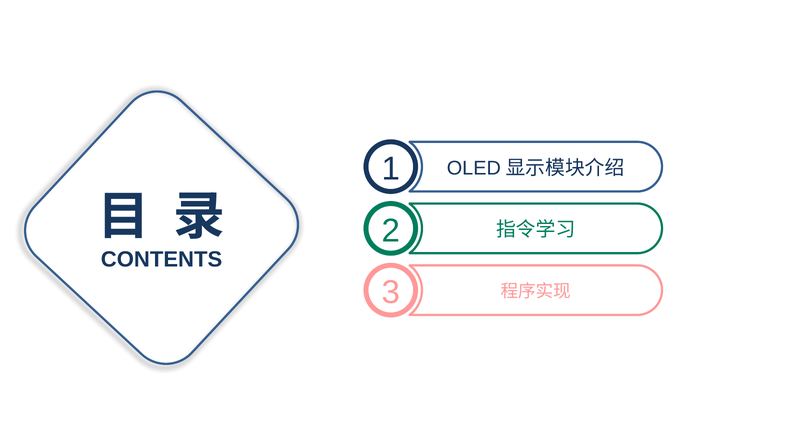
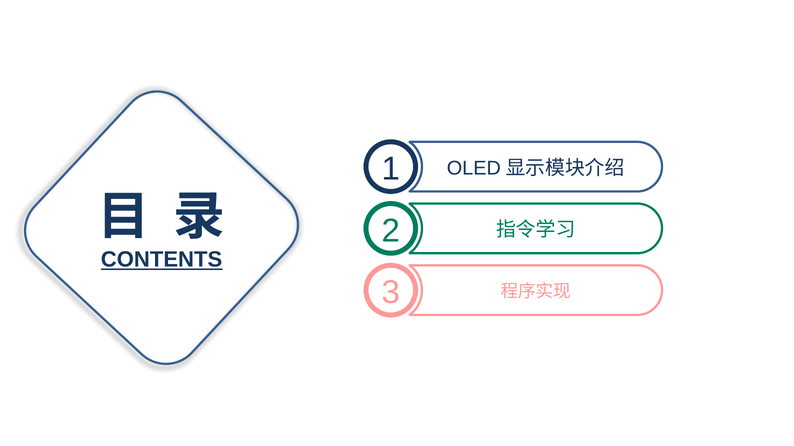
CONTENTS underline: none -> present
